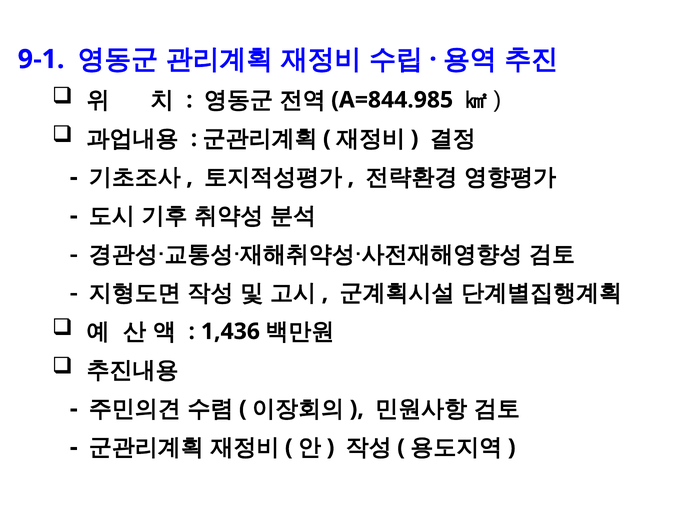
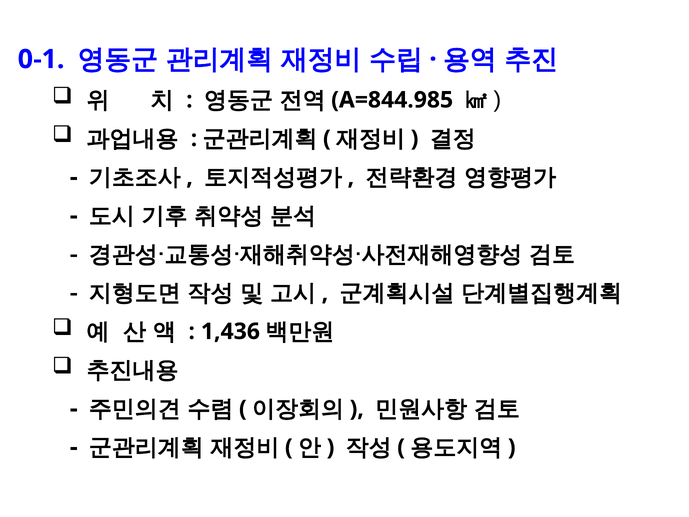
9-1: 9-1 -> 0-1
